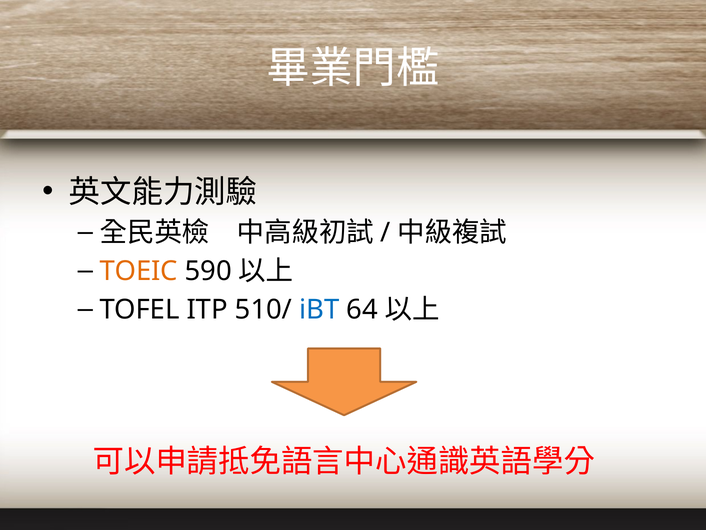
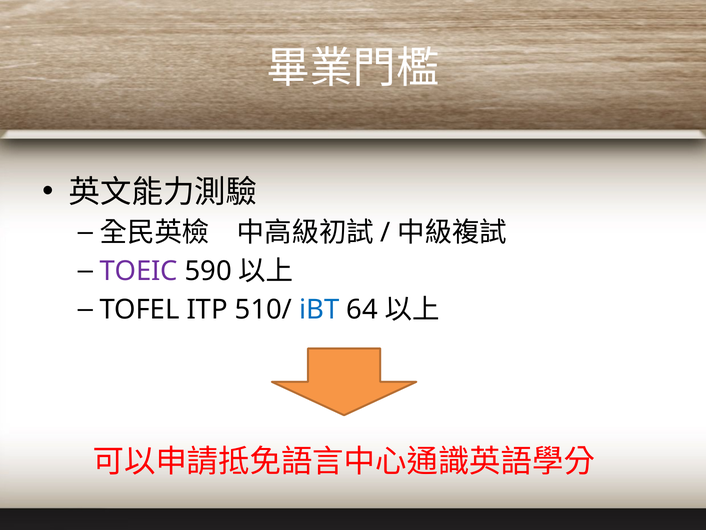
TOEIC colour: orange -> purple
